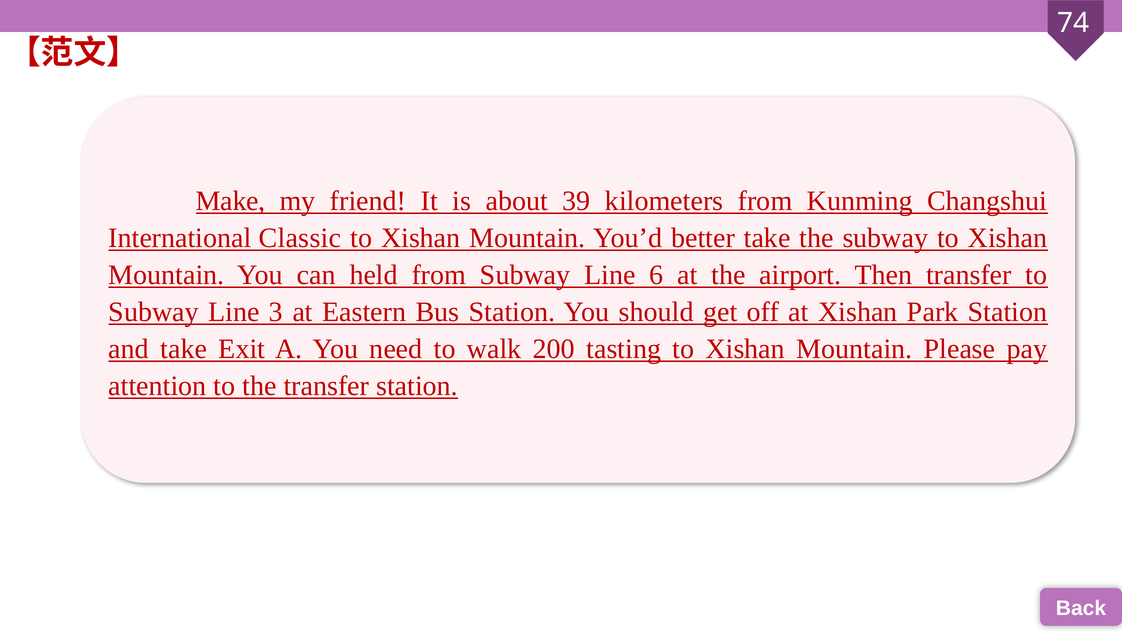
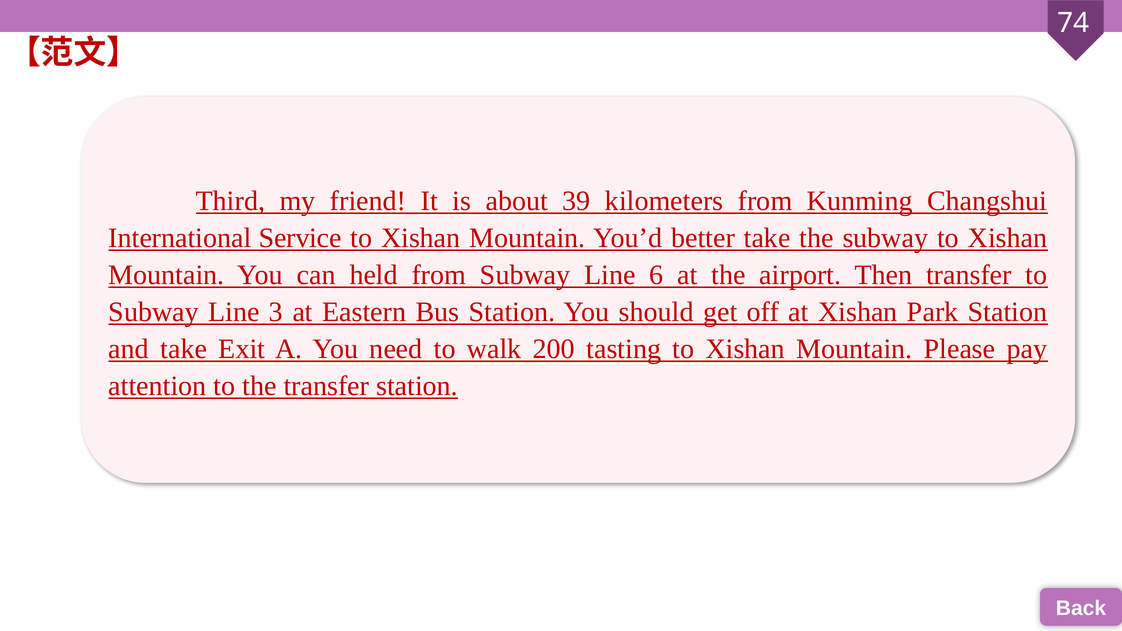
Make: Make -> Third
Classic: Classic -> Service
